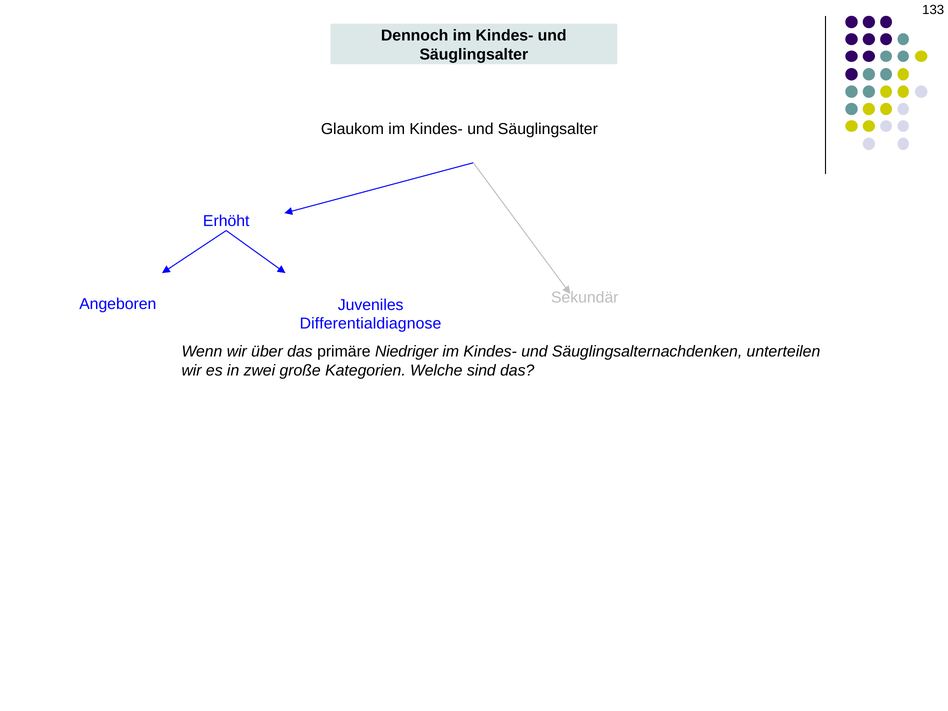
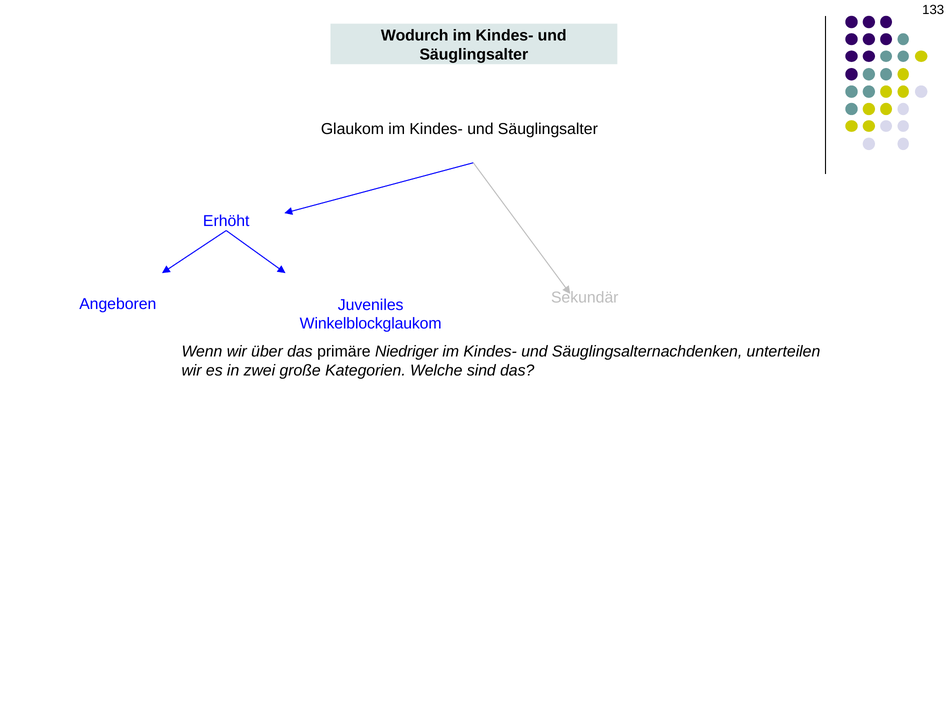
Dennoch: Dennoch -> Wodurch
Differentialdiagnose: Differentialdiagnose -> Winkelblockglaukom
